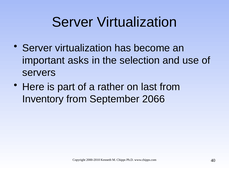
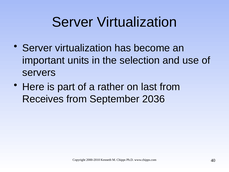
asks: asks -> units
Inventory: Inventory -> Receives
2066: 2066 -> 2036
